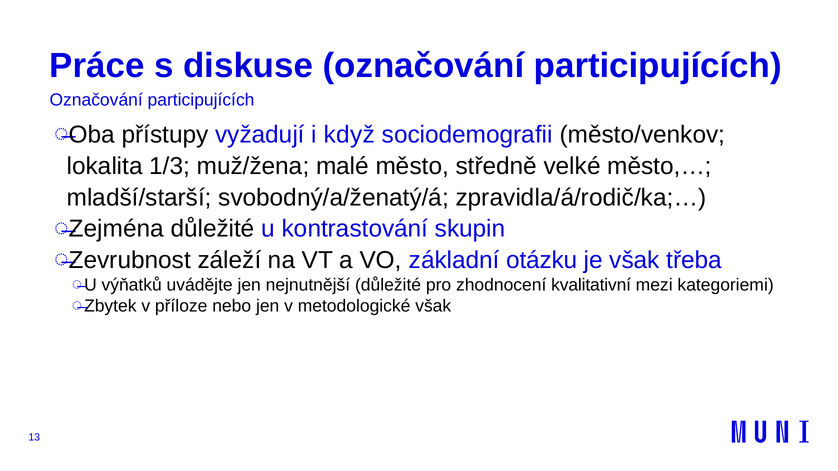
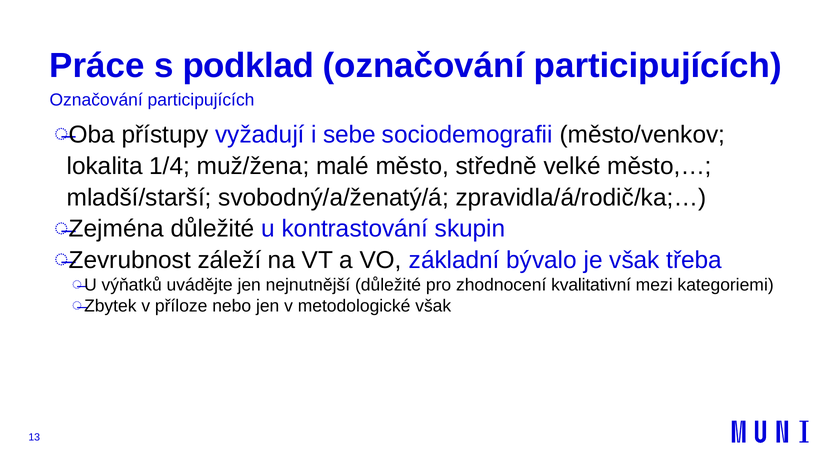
diskuse: diskuse -> podklad
když: když -> sebe
1/3: 1/3 -> 1/4
otázku: otázku -> bývalo
